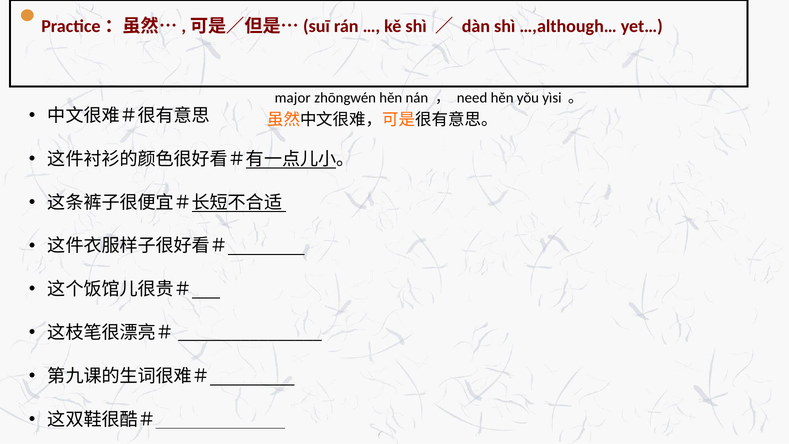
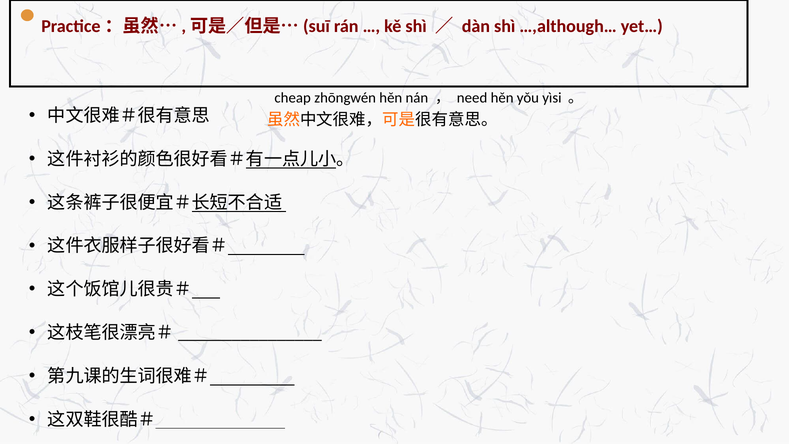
major: major -> cheap
